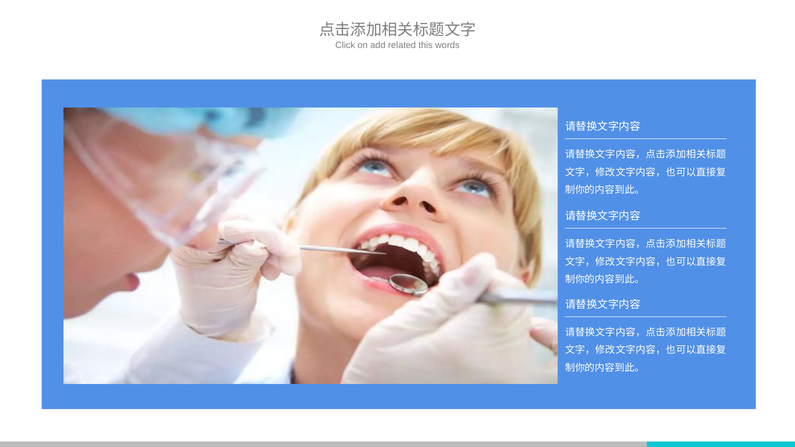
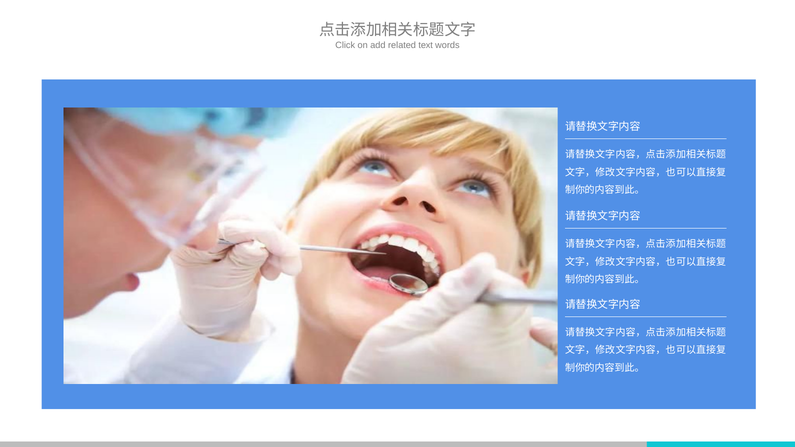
this: this -> text
